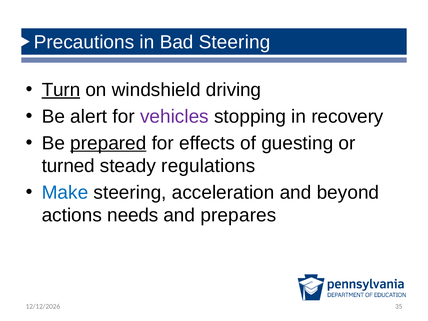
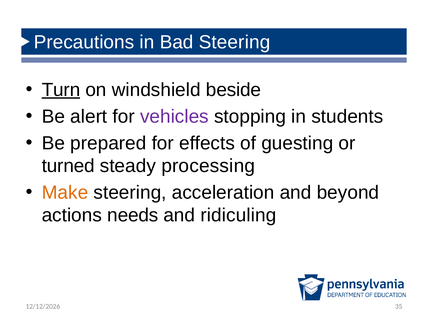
driving: driving -> beside
recovery: recovery -> students
prepared underline: present -> none
regulations: regulations -> processing
Make colour: blue -> orange
prepares: prepares -> ridiculing
